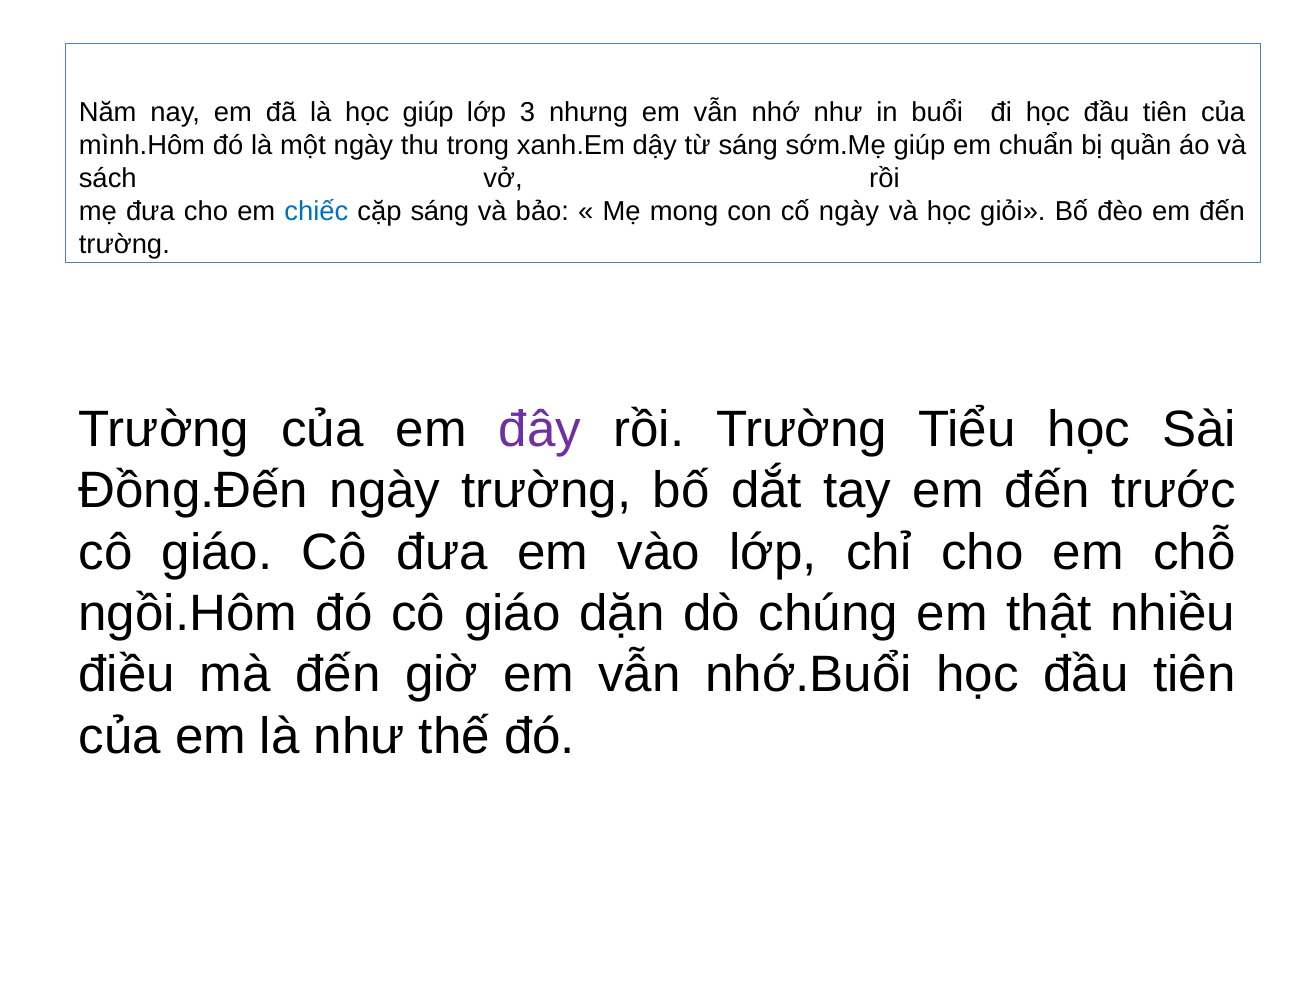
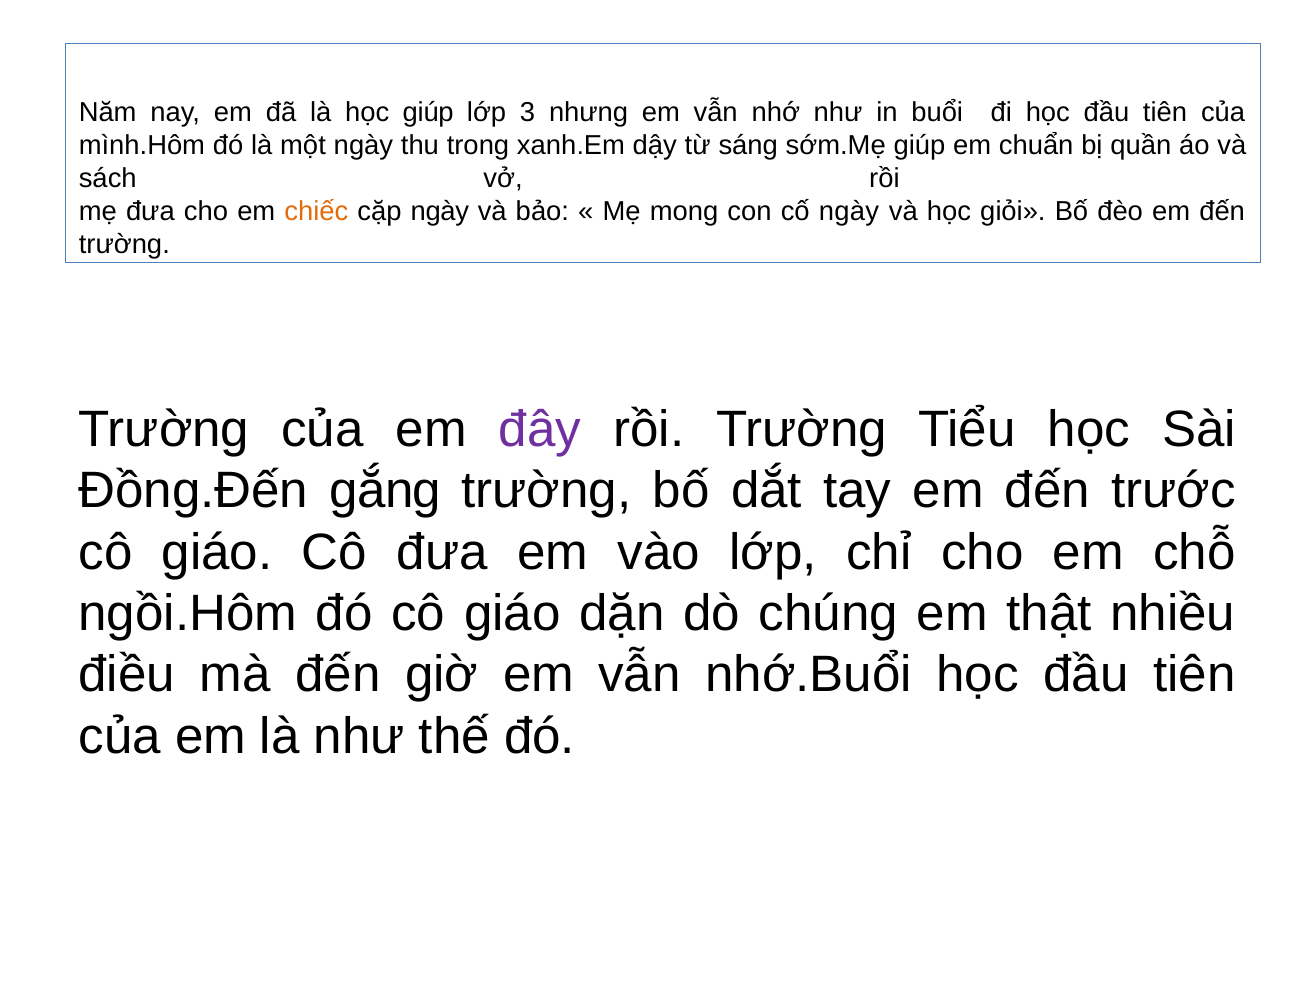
chiếc colour: blue -> orange
cặp sáng: sáng -> ngày
Đồng.Đến ngày: ngày -> gắng
